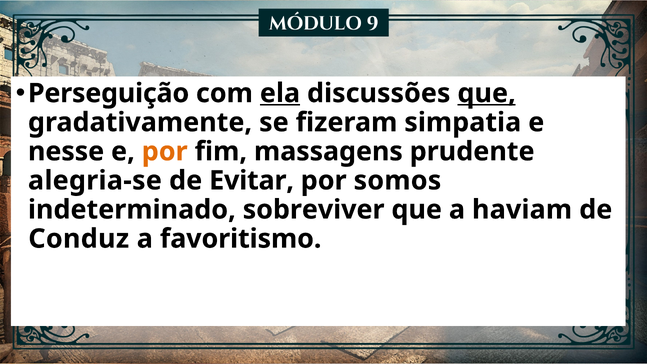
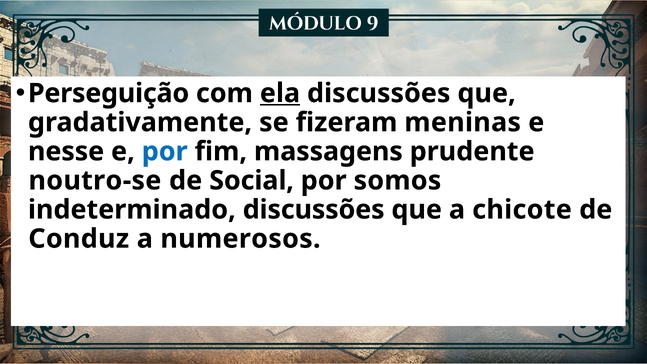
que at (487, 93) underline: present -> none
simpatia: simpatia -> meninas
por at (165, 151) colour: orange -> blue
alegria-se: alegria-se -> noutro-se
Evitar: Evitar -> Social
indeterminado sobreviver: sobreviver -> discussões
haviam: haviam -> chicote
favoritismo: favoritismo -> numerosos
